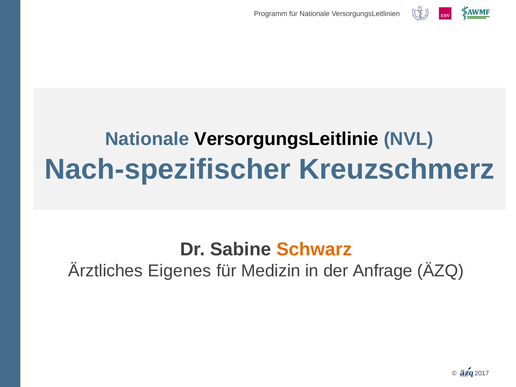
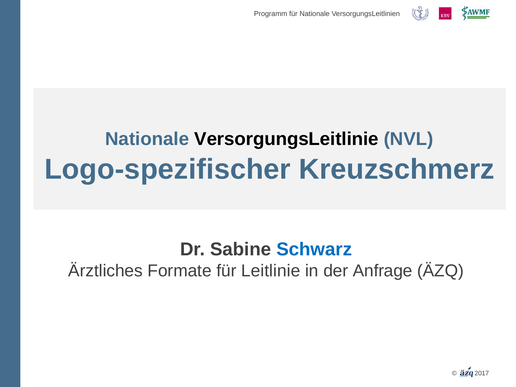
Nach-spezifischer: Nach-spezifischer -> Logo-spezifischer
Schwarz colour: orange -> blue
Eigenes: Eigenes -> Formate
Medizin: Medizin -> Leitlinie
